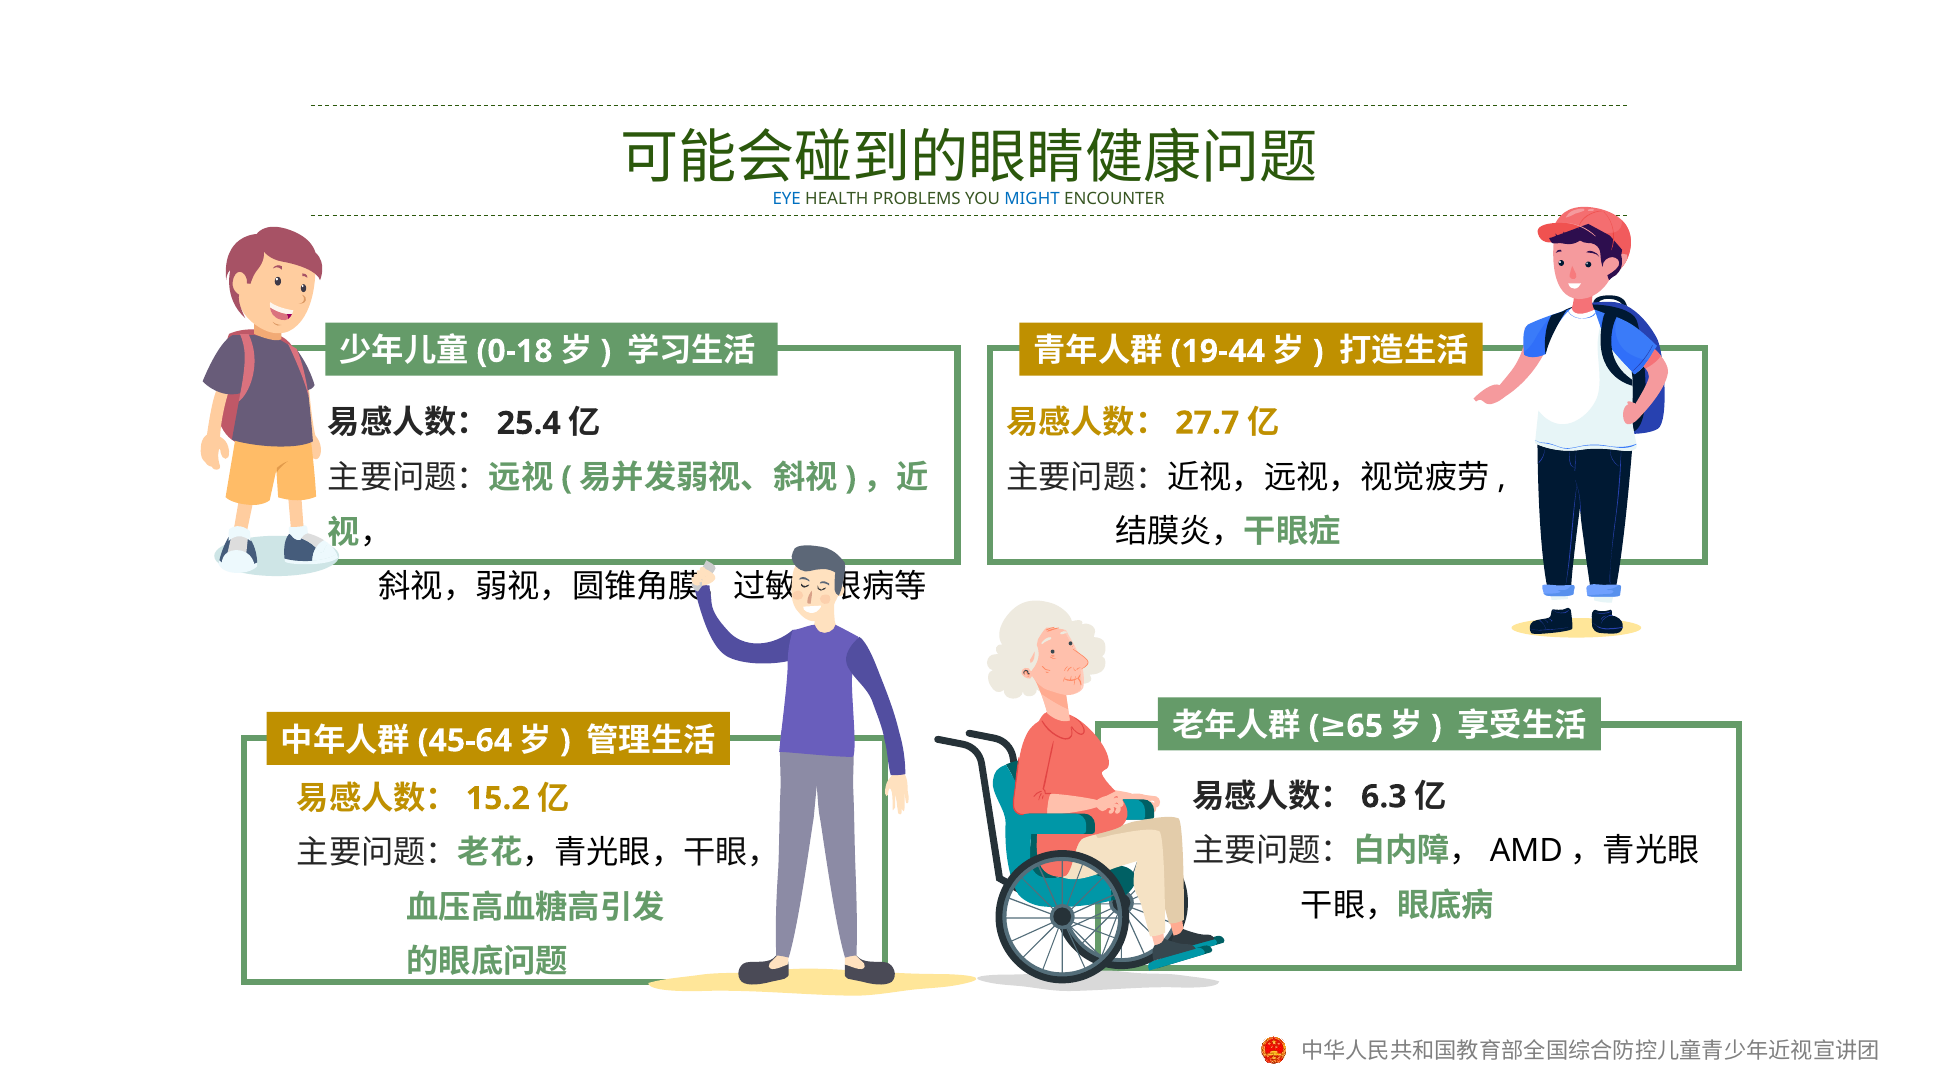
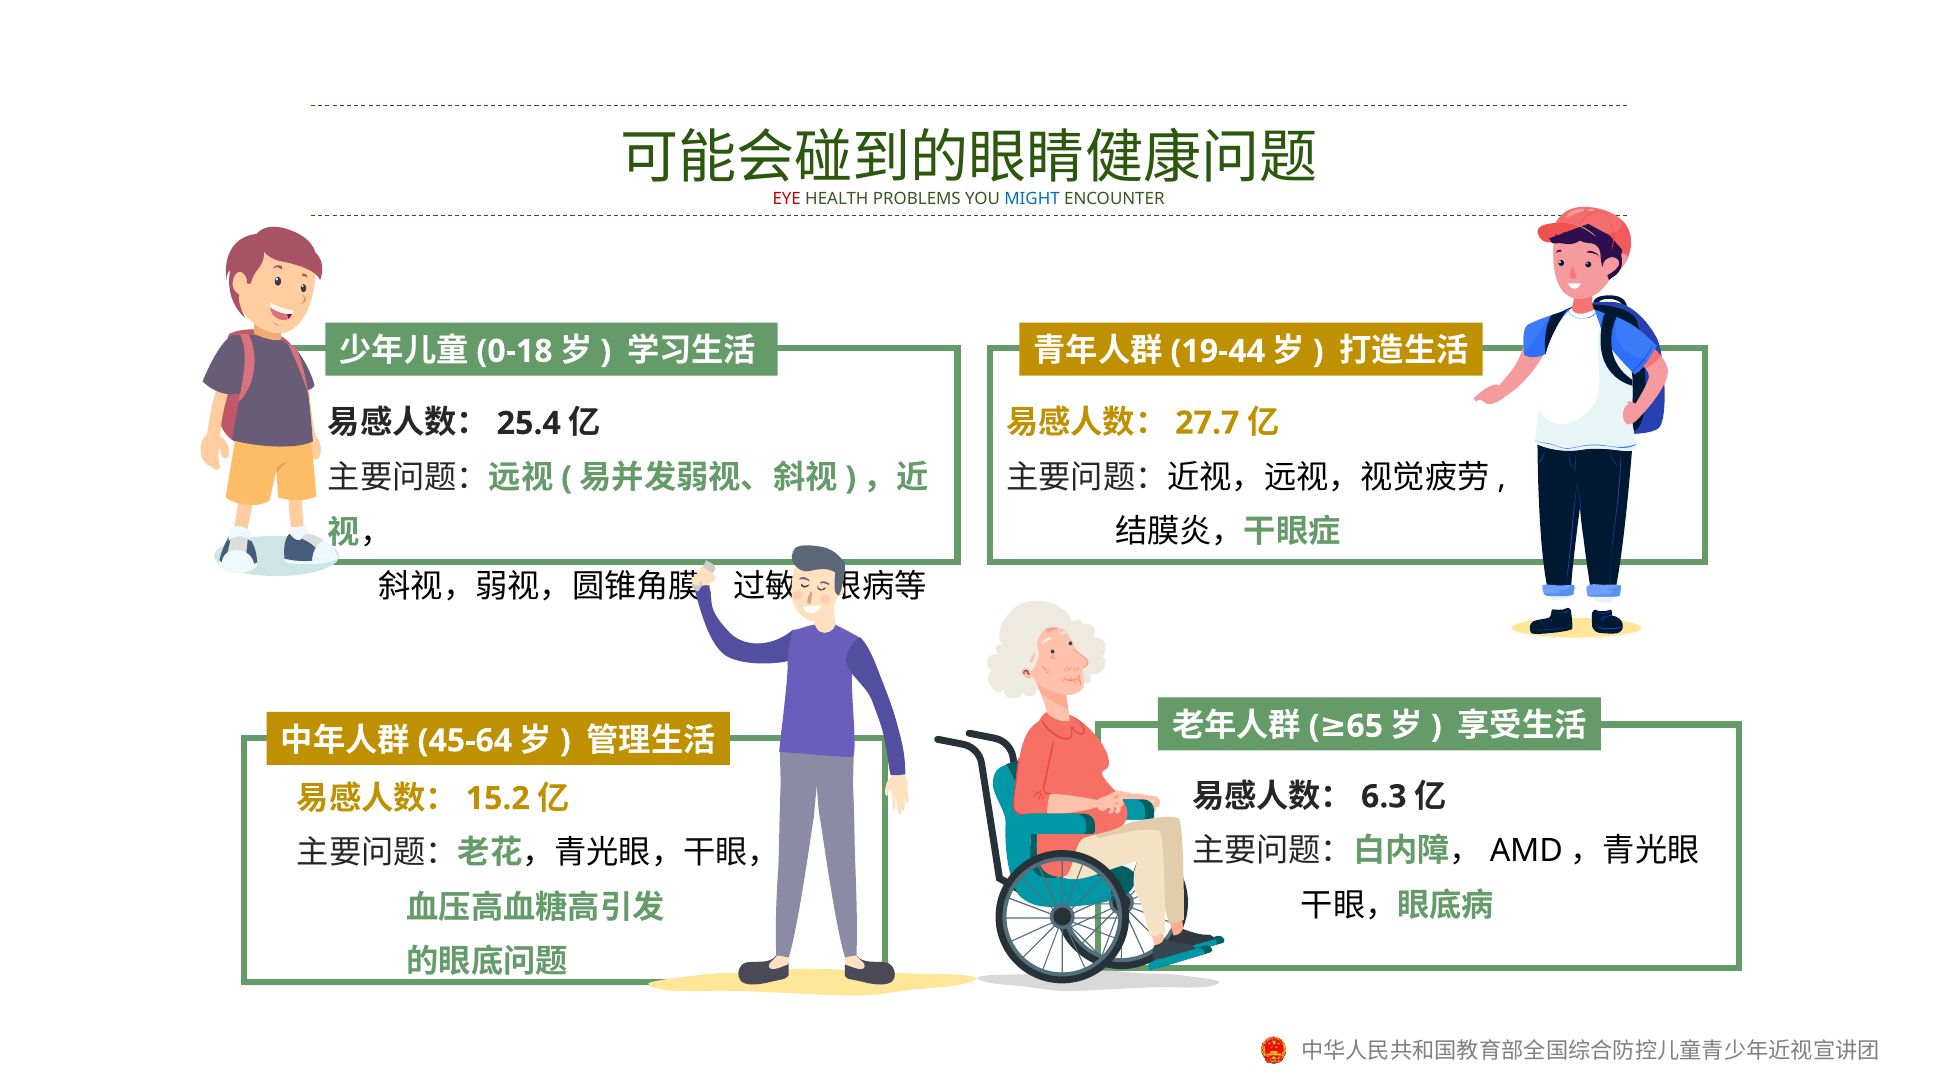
EYE colour: blue -> red
